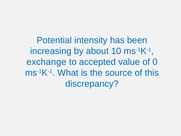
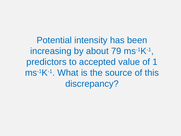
10: 10 -> 79
exchange: exchange -> predictors
0: 0 -> 1
